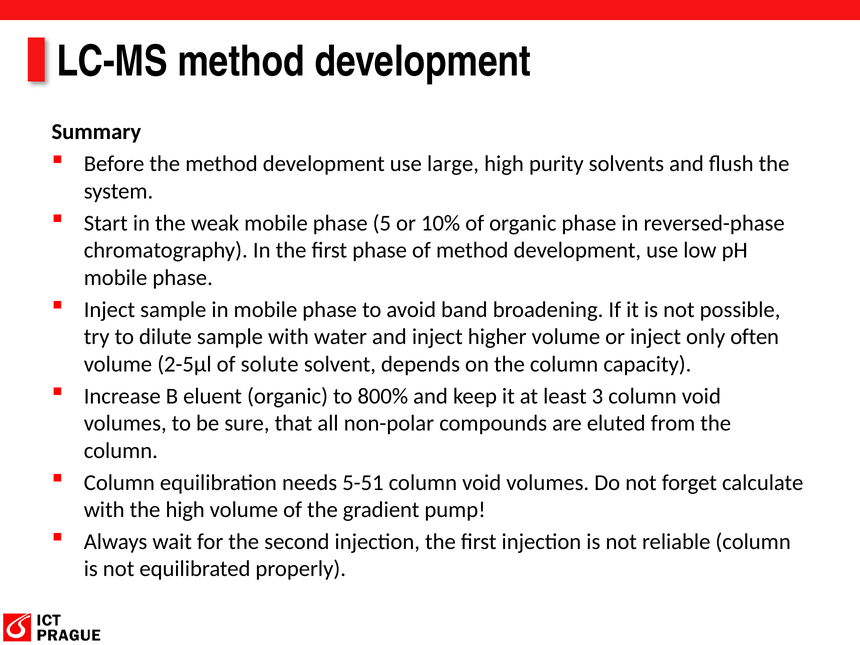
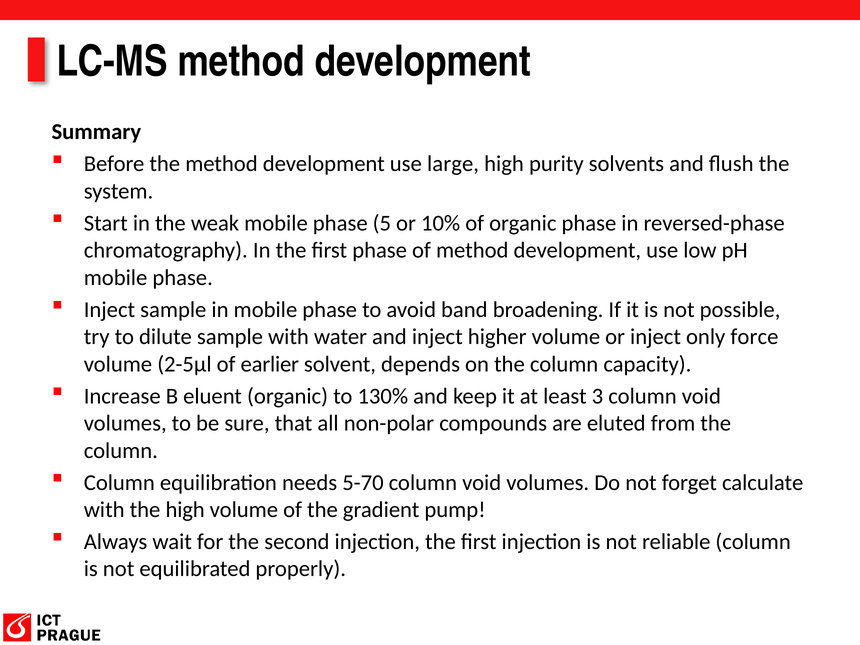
often: often -> force
solute: solute -> earlier
800%: 800% -> 130%
5-51: 5-51 -> 5-70
